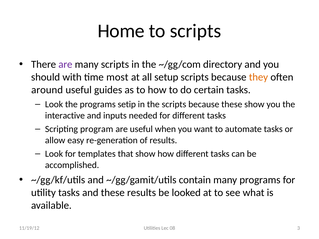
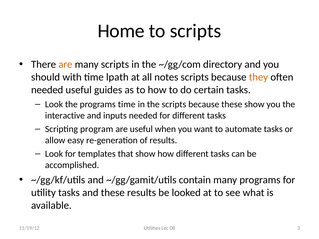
are at (65, 65) colour: purple -> orange
most: most -> lpath
setup: setup -> notes
around at (47, 90): around -> needed
programs setip: setip -> time
